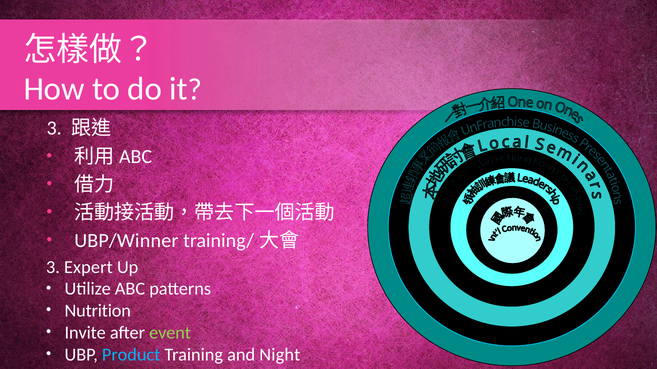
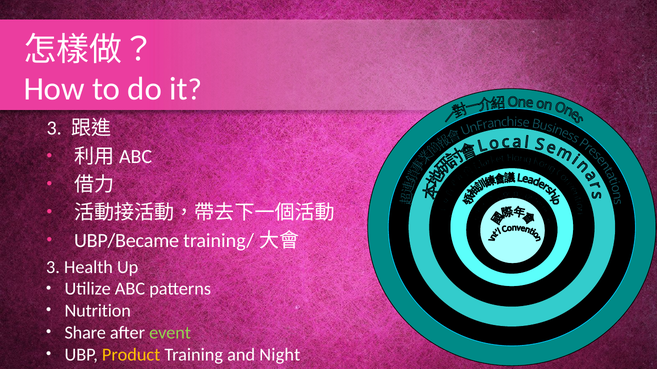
UBP/Winner: UBP/Winner -> UBP/Became
Expert: Expert -> Health
Invite: Invite -> Share
Product colour: light blue -> yellow
